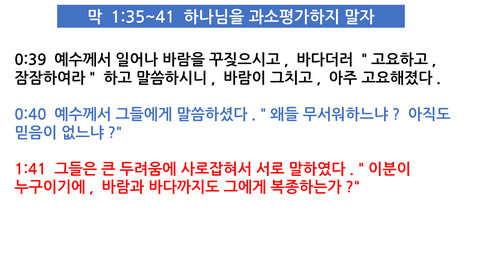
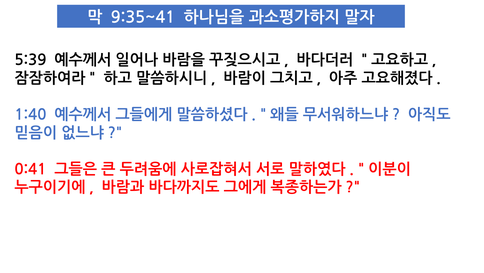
1:35~41: 1:35~41 -> 9:35~41
0:39: 0:39 -> 5:39
0:40: 0:40 -> 1:40
1:41: 1:41 -> 0:41
